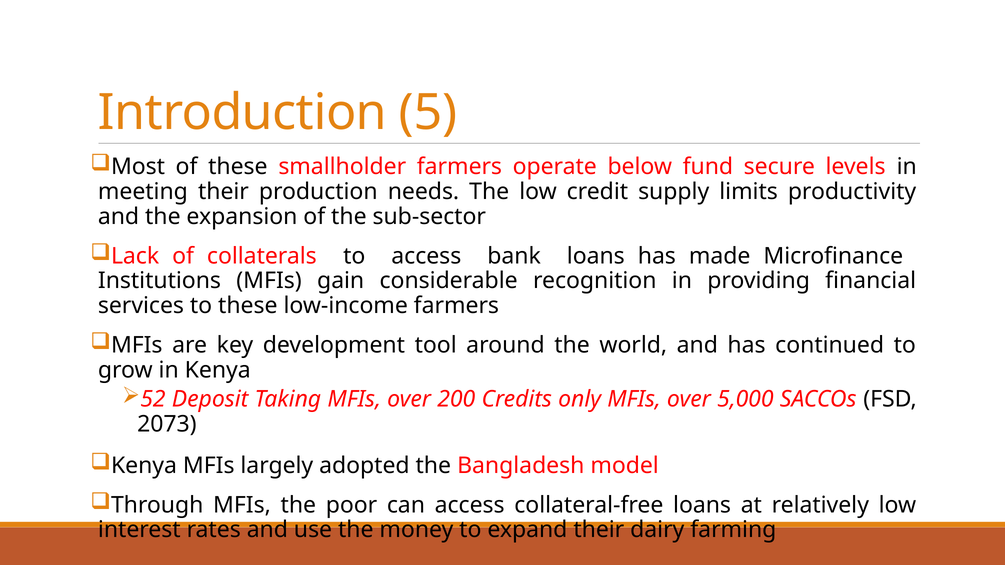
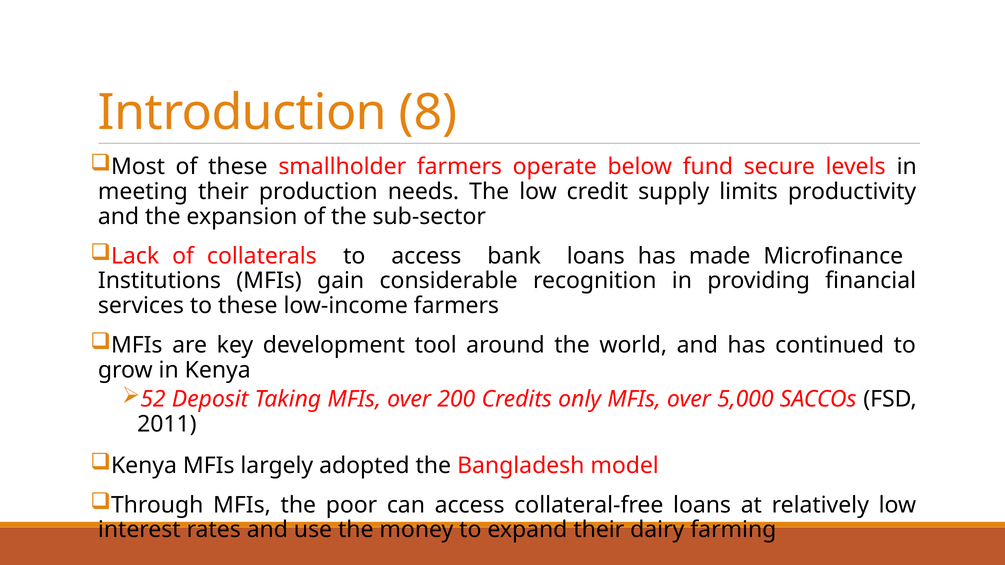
5: 5 -> 8
2073: 2073 -> 2011
